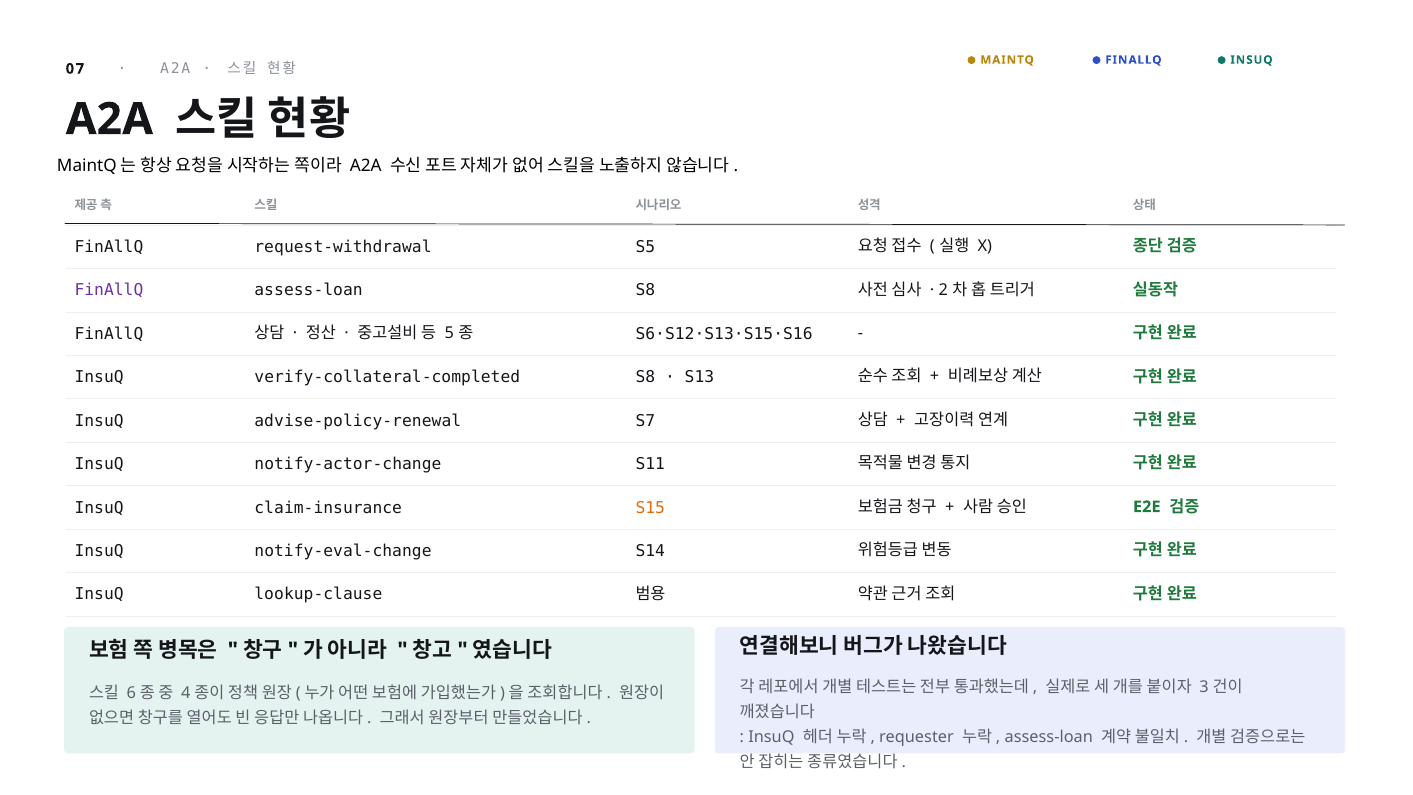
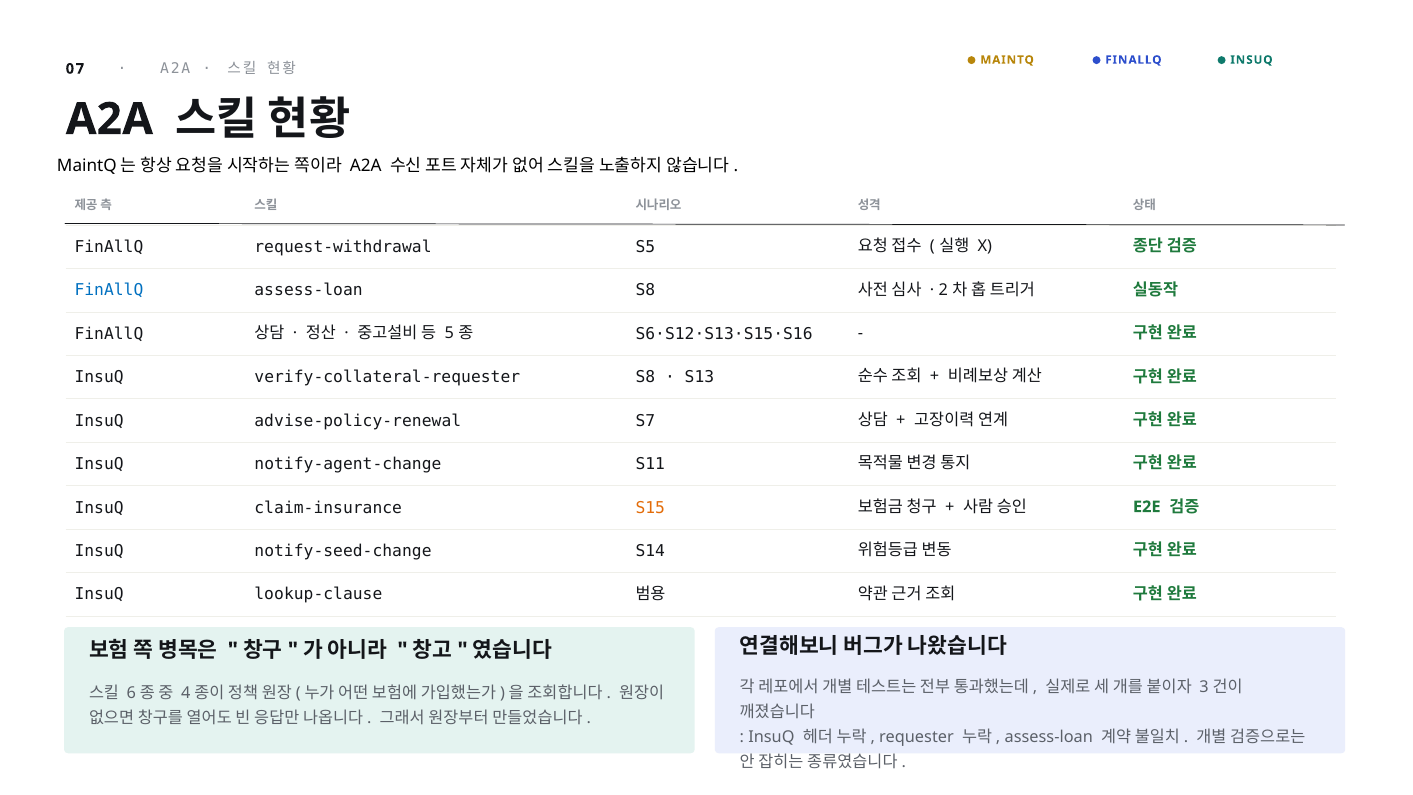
FinAllQ at (109, 291) colour: purple -> blue
verify-collateral-completed: verify-collateral-completed -> verify-collateral-requester
notify-actor-change: notify-actor-change -> notify-agent-change
notify-eval-change: notify-eval-change -> notify-seed-change
